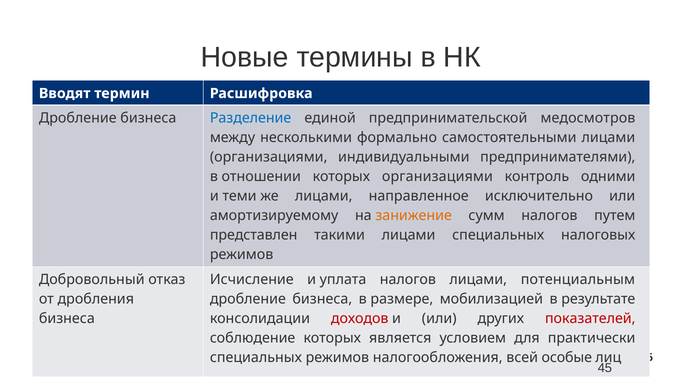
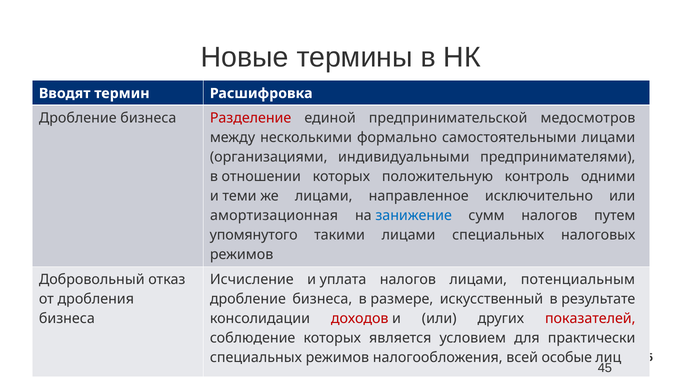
Разделение colour: blue -> red
которых организациями: организациями -> положительную
амортизируемому: амортизируемому -> амортизационная
занижение colour: orange -> blue
представлен: представлен -> упомянутого
мобилизацией: мобилизацией -> искусственный
